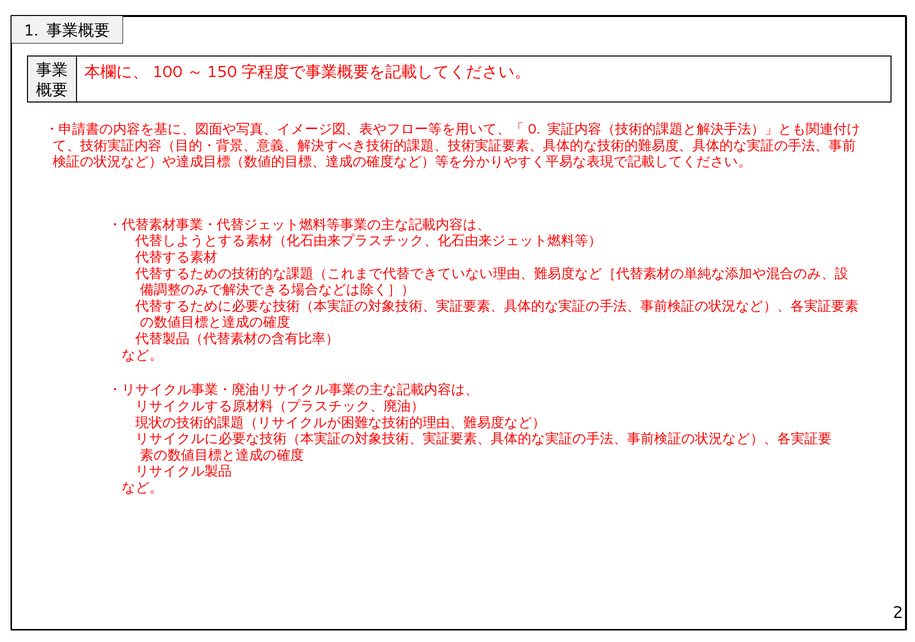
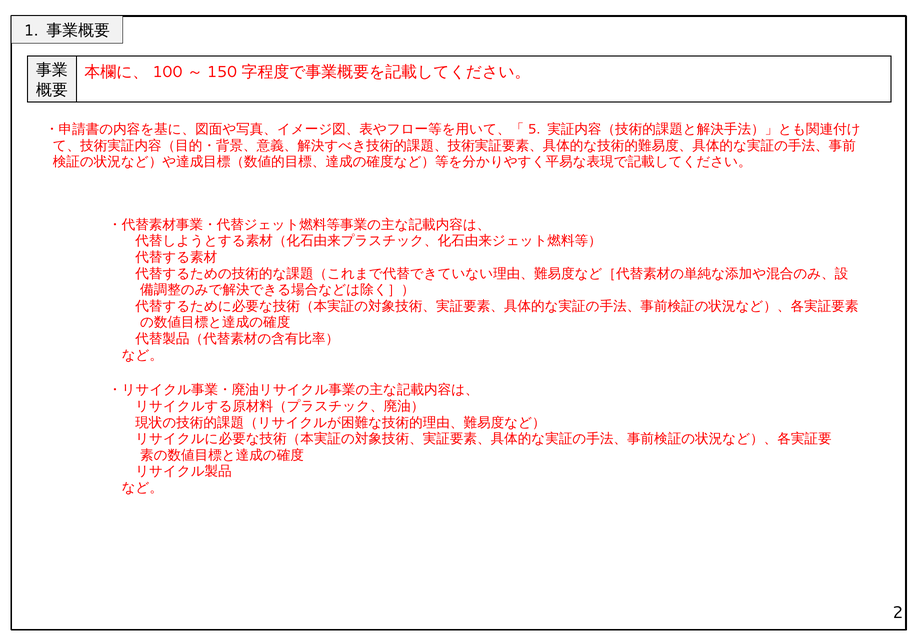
0: 0 -> 5
